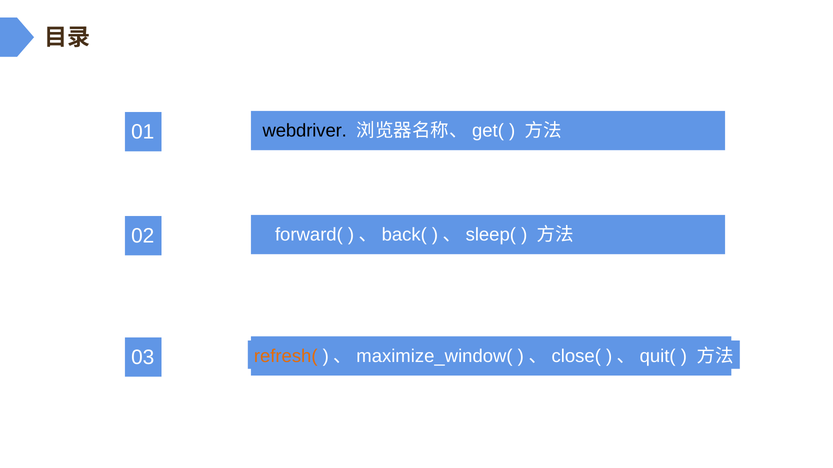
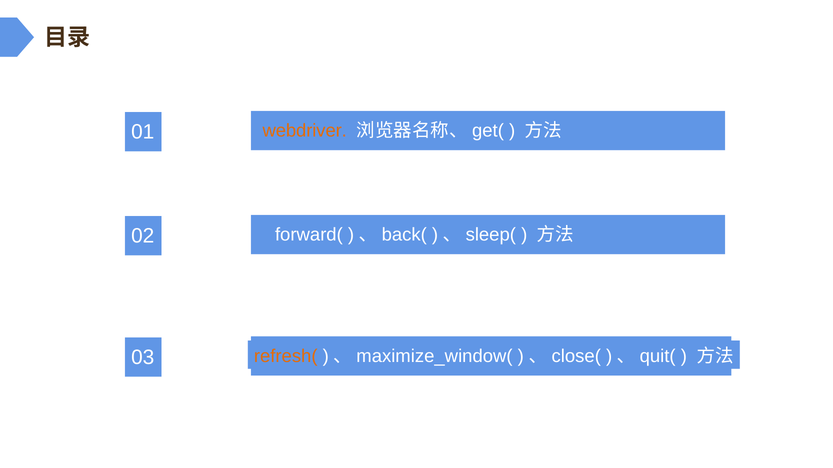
webdriver colour: black -> orange
